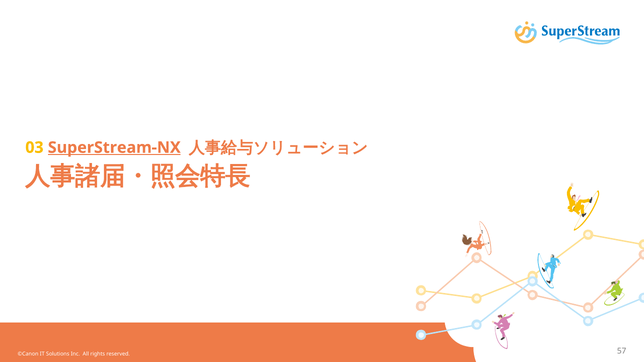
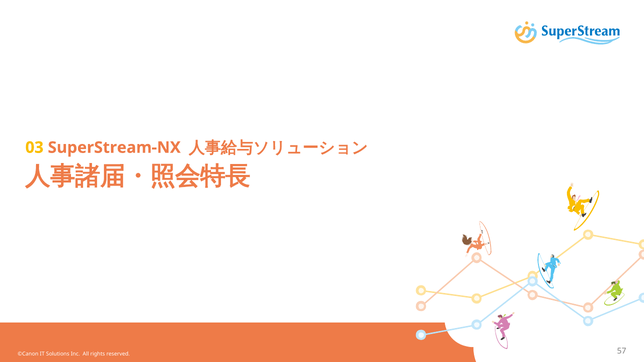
SuperStream-NX underline: present -> none
